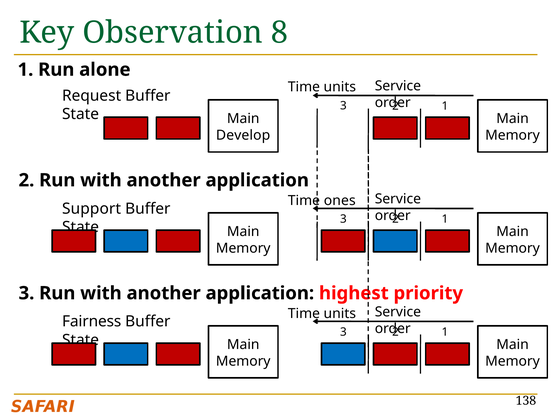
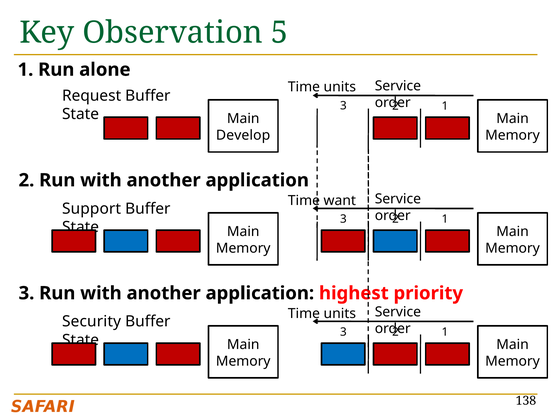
8: 8 -> 5
ones: ones -> want
Fairness: Fairness -> Security
